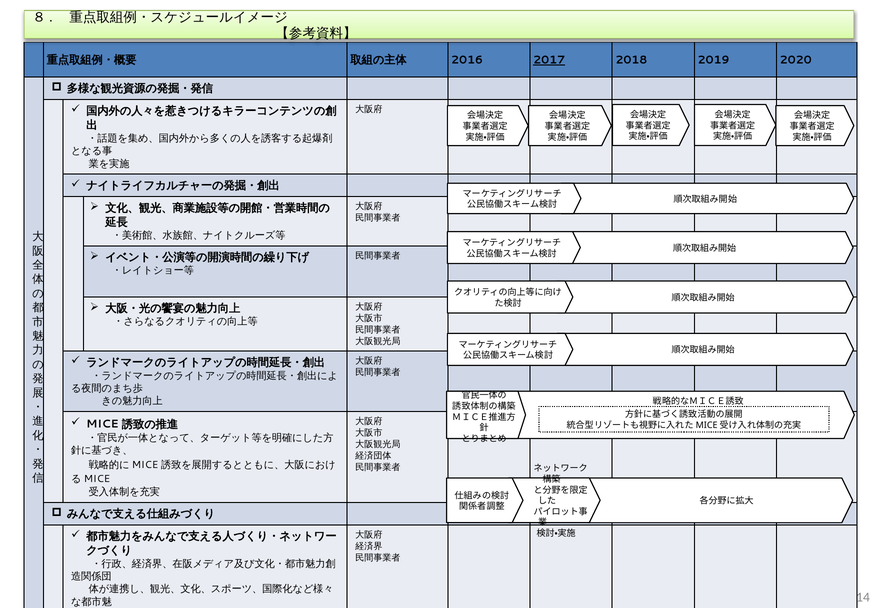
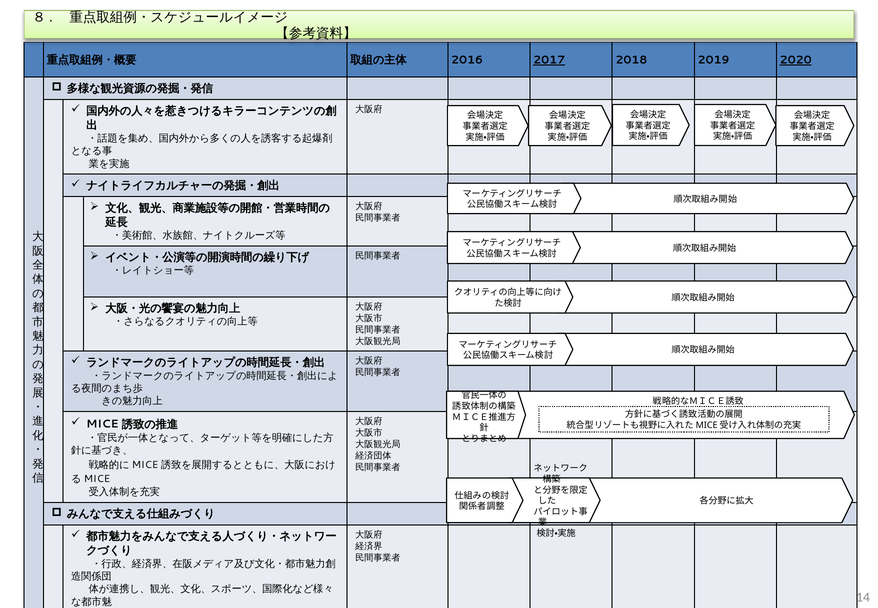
2020 underline: none -> present
